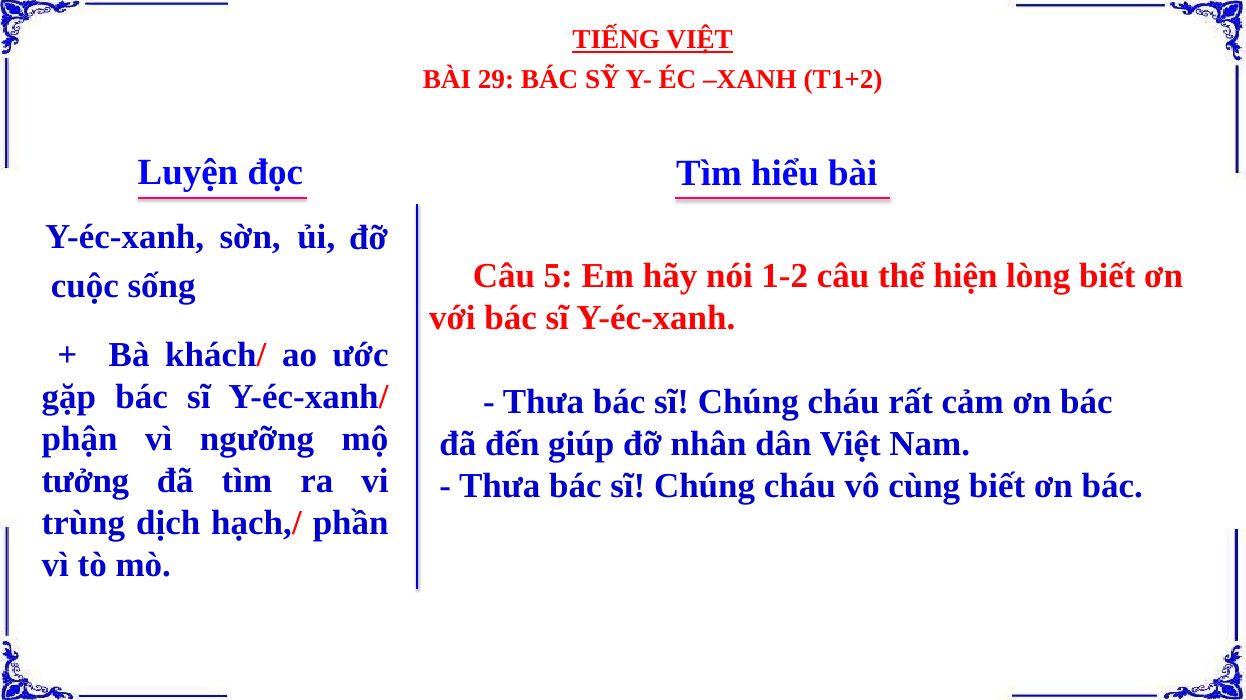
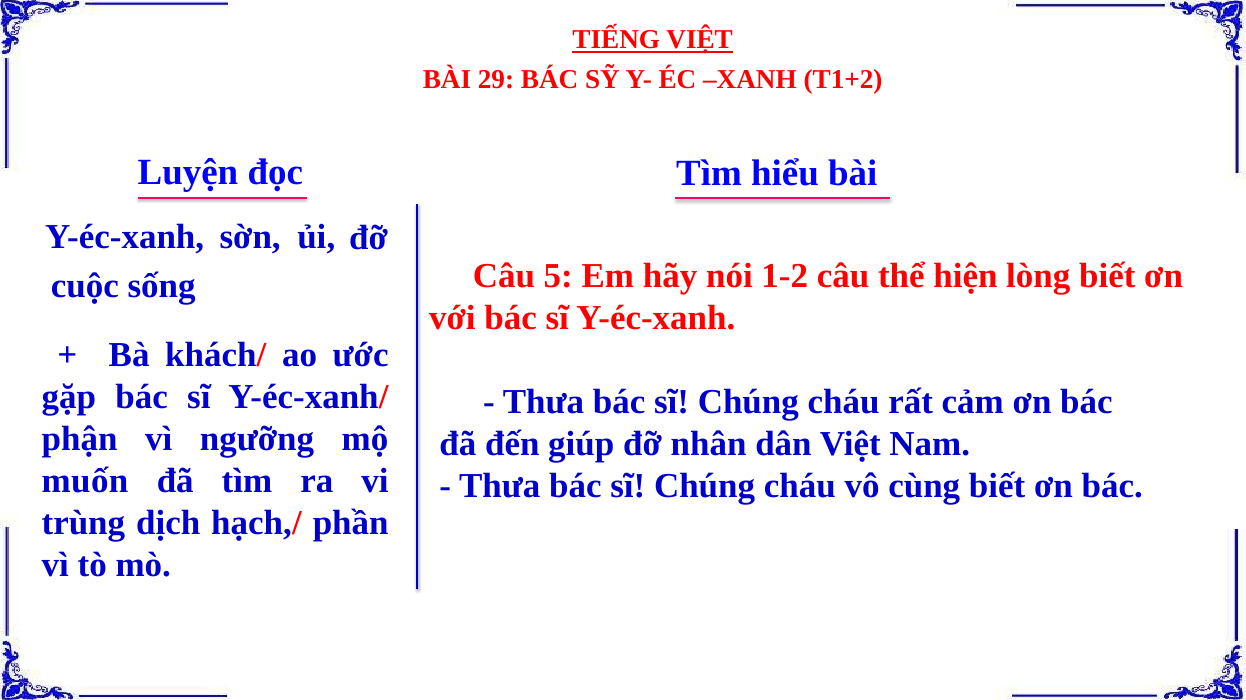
tưởng: tưởng -> muốn
